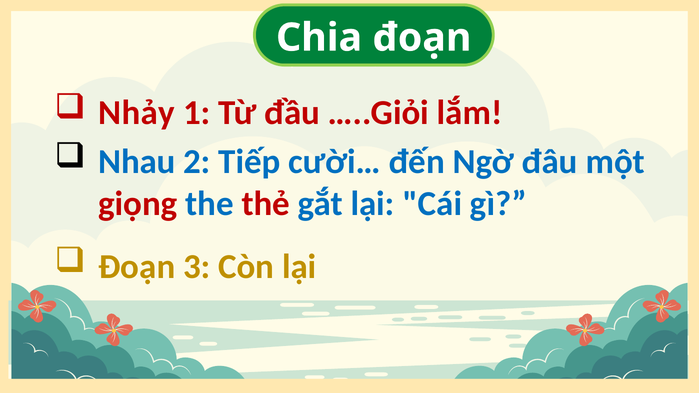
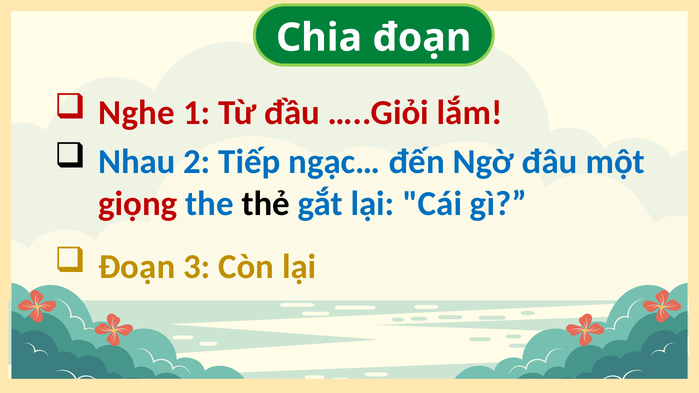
Nhảy: Nhảy -> Nghe
cười…: cười… -> ngạc…
thẻ colour: red -> black
